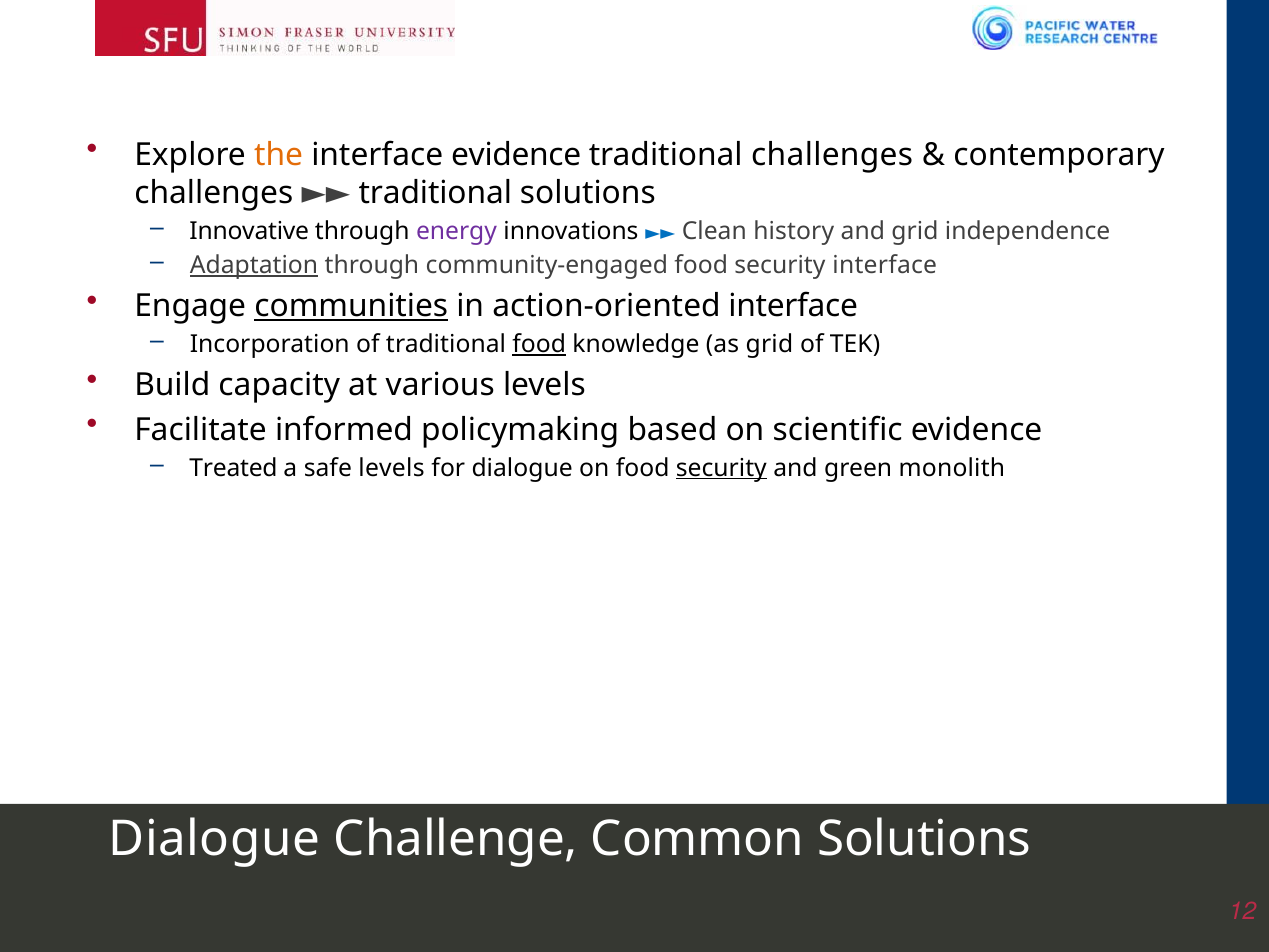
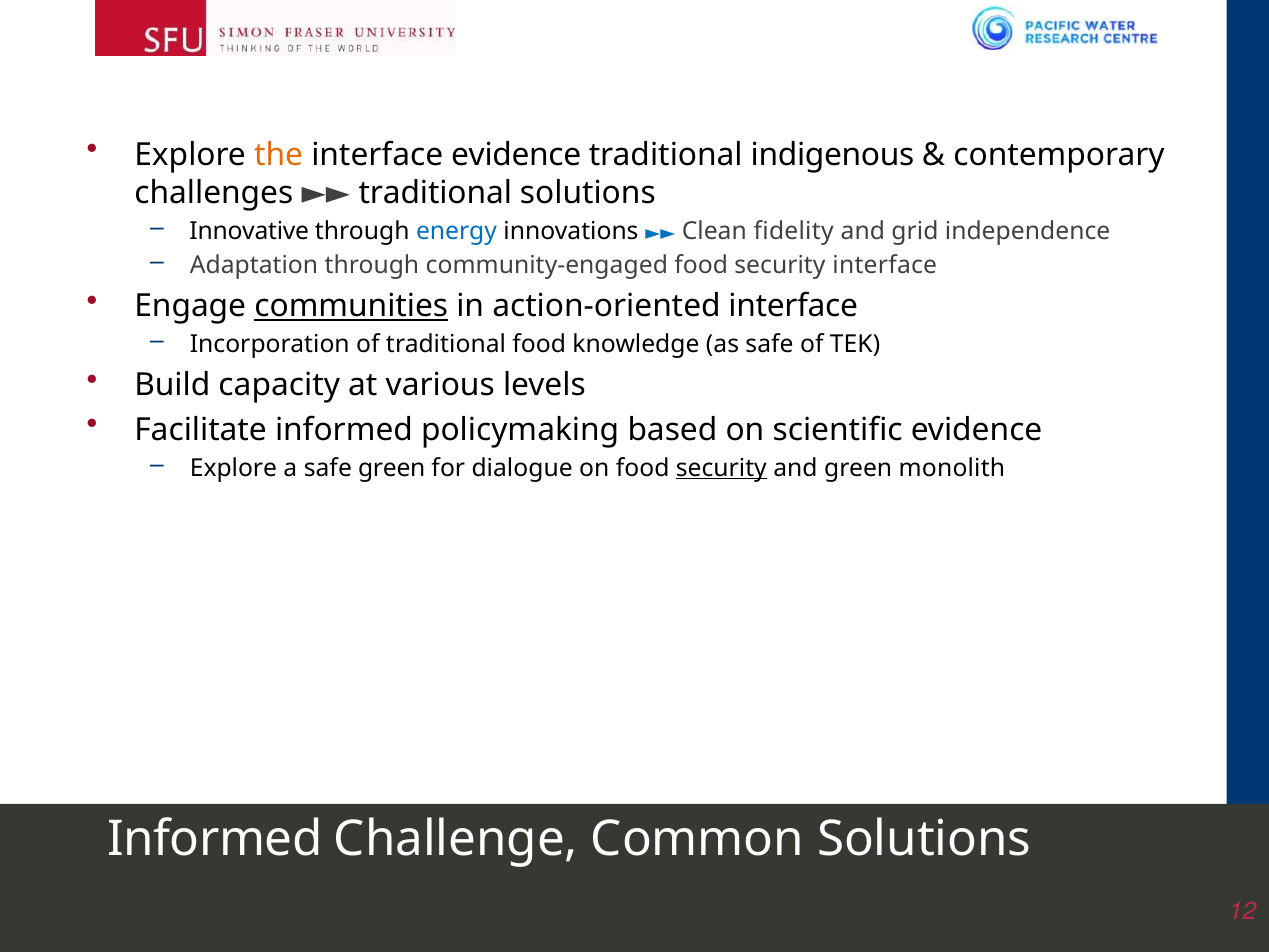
traditional challenges: challenges -> indigenous
energy colour: purple -> blue
history: history -> fidelity
Adaptation underline: present -> none
food at (539, 344) underline: present -> none
as grid: grid -> safe
Treated at (234, 468): Treated -> Explore
safe levels: levels -> green
Dialogue at (214, 839): Dialogue -> Informed
